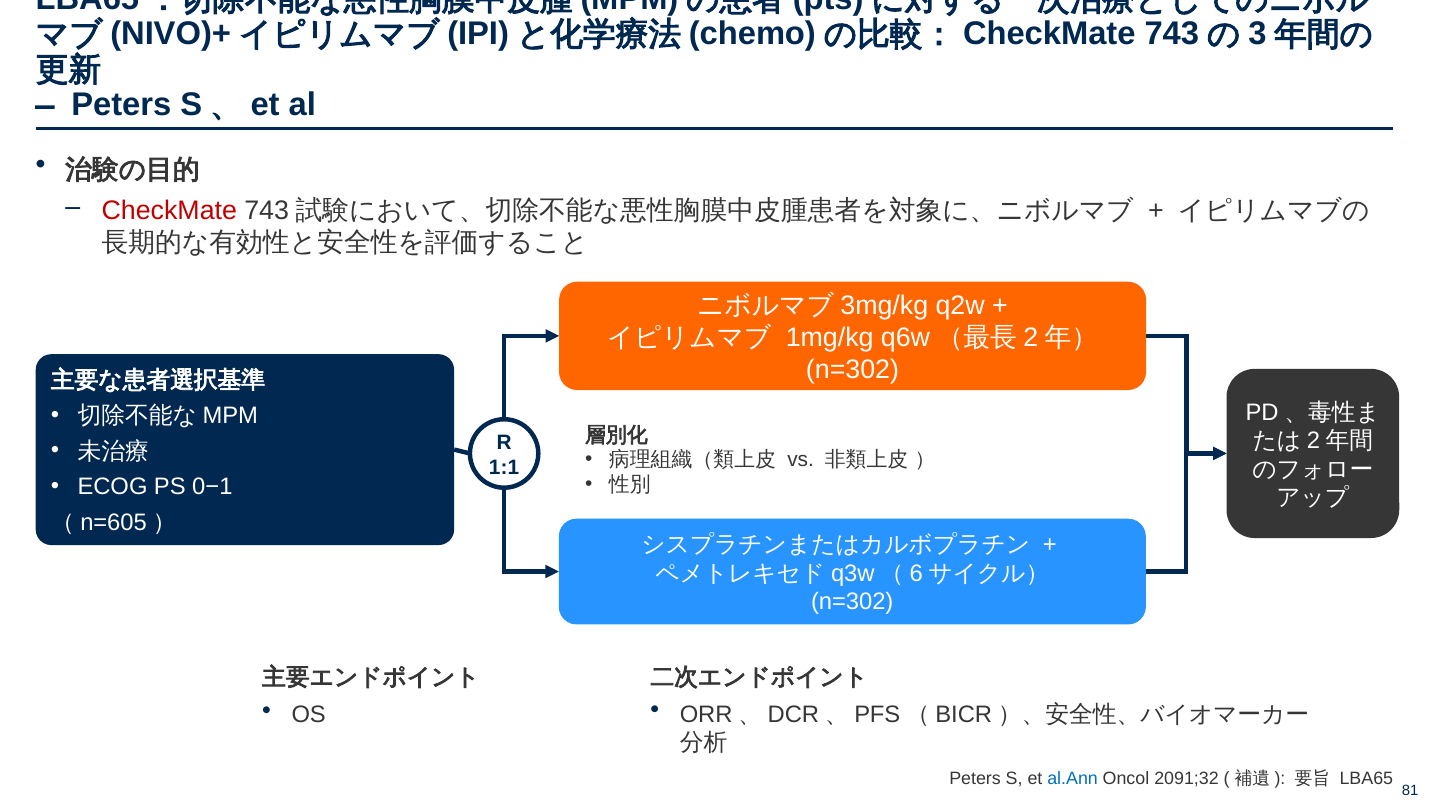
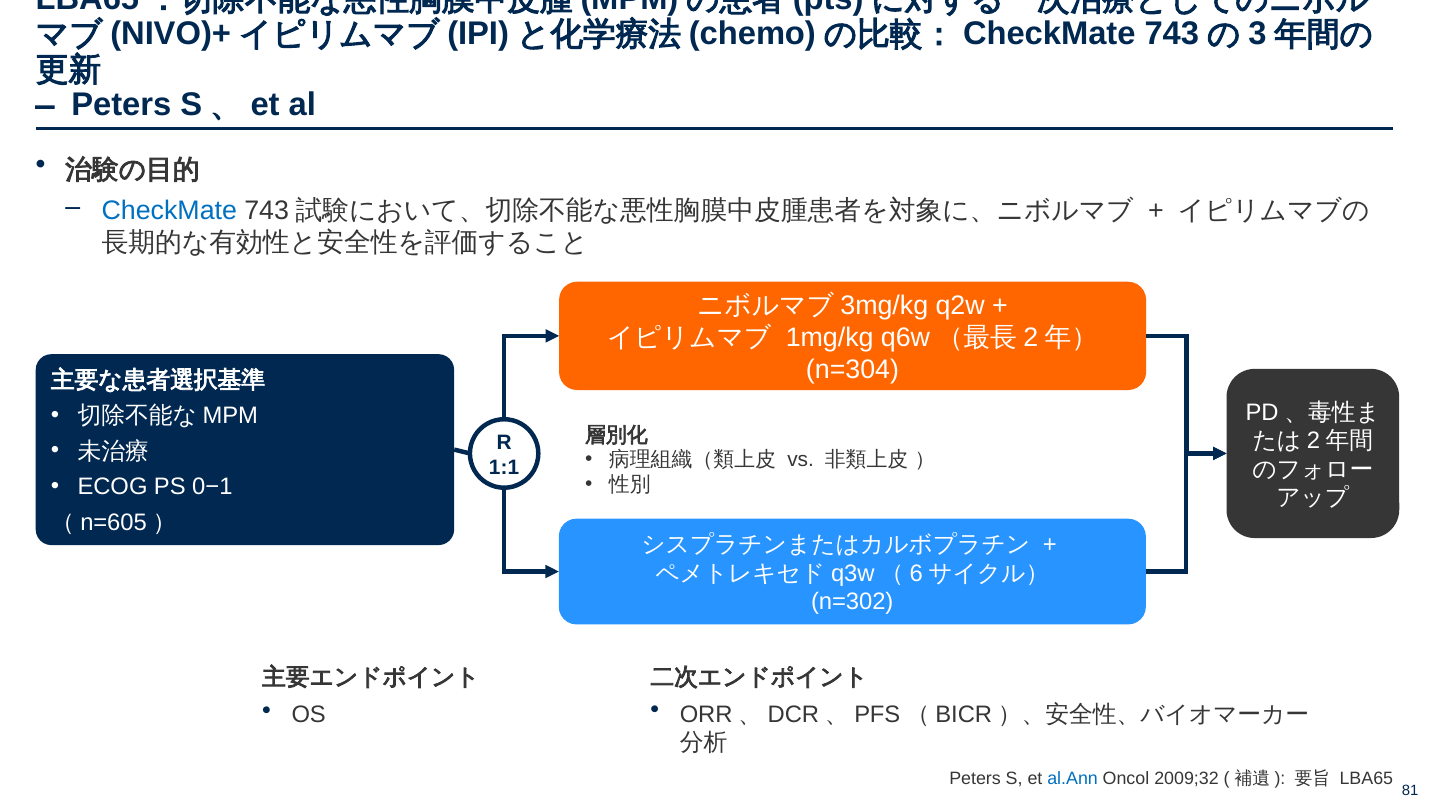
CheckMate colour: red -> blue
n=302 at (853, 370): n=302 -> n=304
2091;32: 2091;32 -> 2009;32
